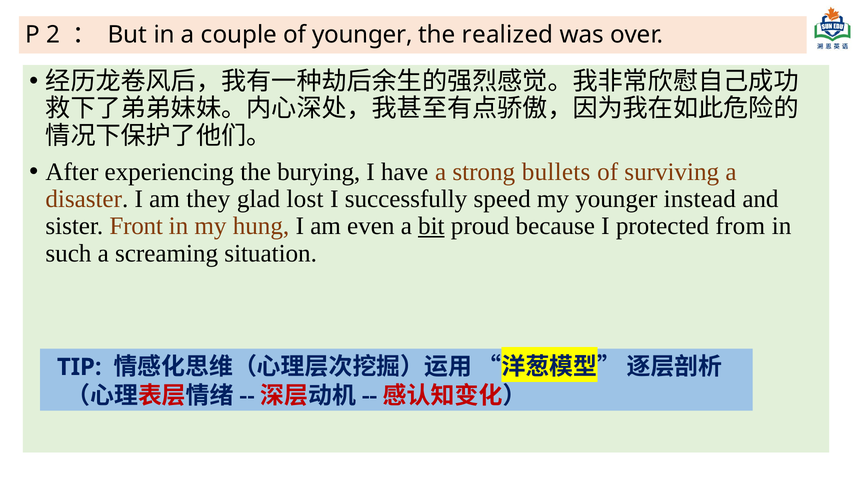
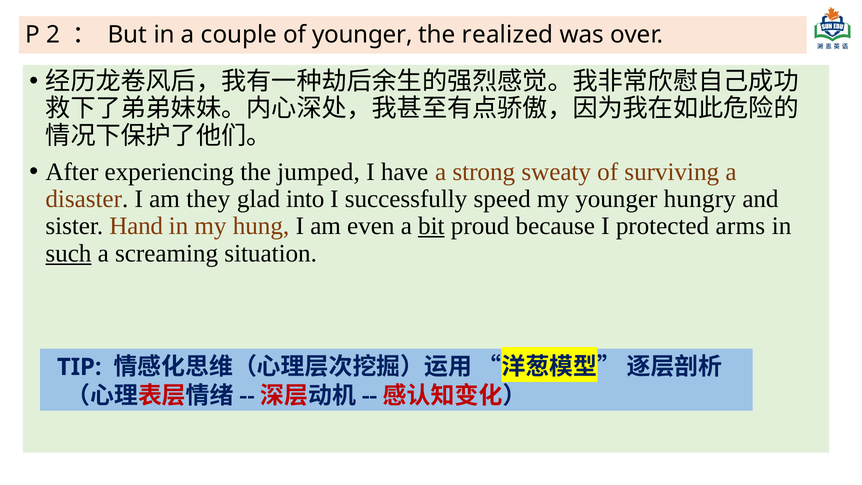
burying: burying -> jumped
bullets: bullets -> sweaty
lost: lost -> into
instead: instead -> hungry
Front: Front -> Hand
from: from -> arms
such underline: none -> present
